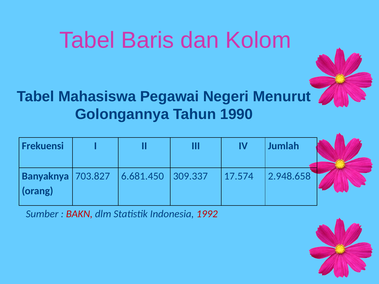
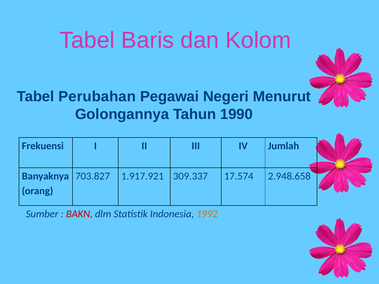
Mahasiswa: Mahasiswa -> Perubahan
6.681.450: 6.681.450 -> 1.917.921
1992 colour: red -> orange
